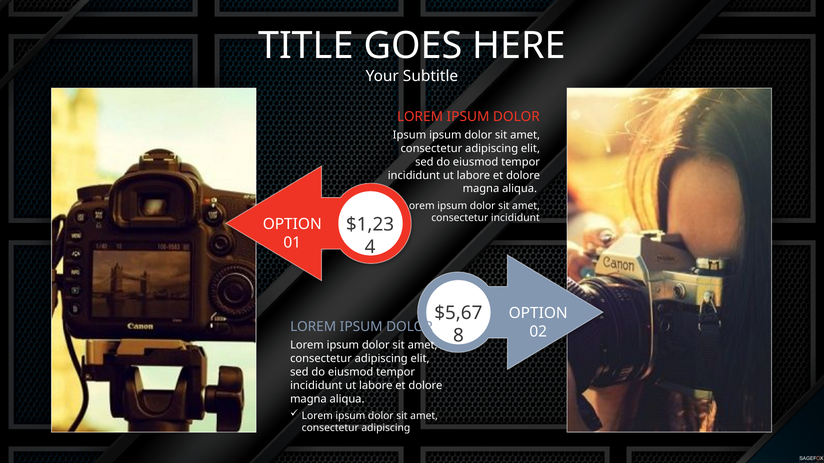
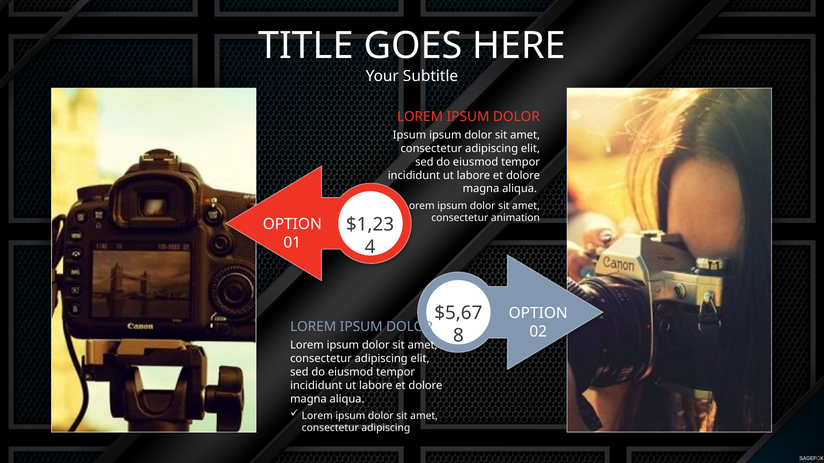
consectetur incididunt: incididunt -> animation
